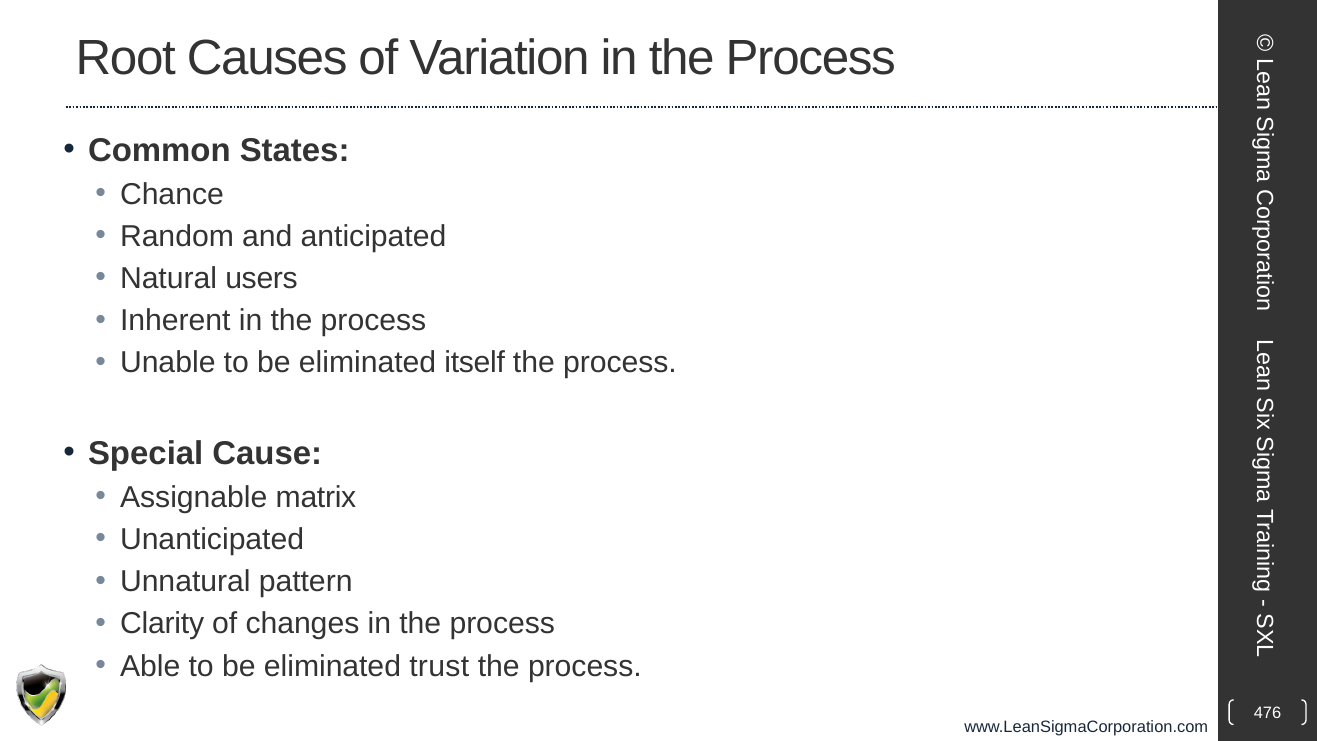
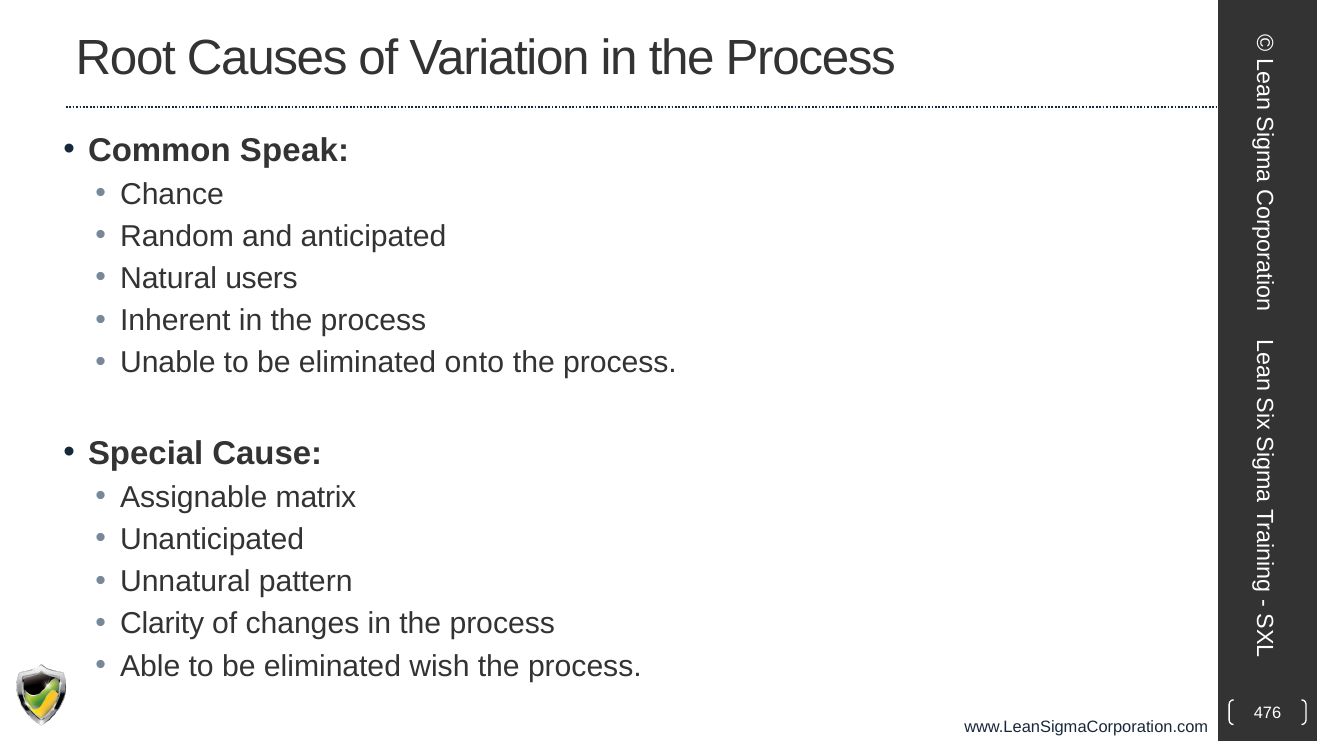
States: States -> Speak
itself: itself -> onto
trust: trust -> wish
